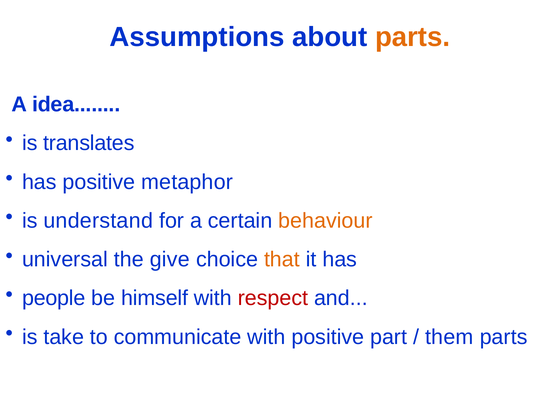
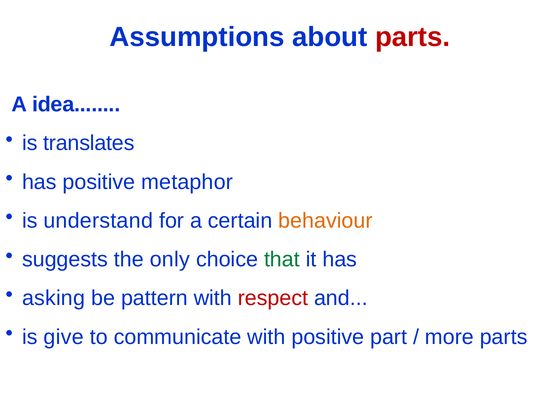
parts at (413, 37) colour: orange -> red
universal: universal -> suggests
give: give -> only
that colour: orange -> green
people: people -> asking
himself: himself -> pattern
take: take -> give
them: them -> more
